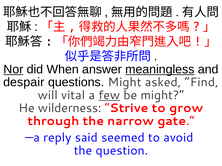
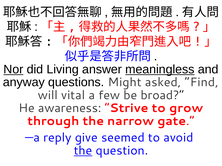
When: When -> Living
despair: despair -> anyway
few underline: present -> none
be might: might -> broad
wilderness: wilderness -> awareness
said: said -> give
the at (83, 151) underline: none -> present
